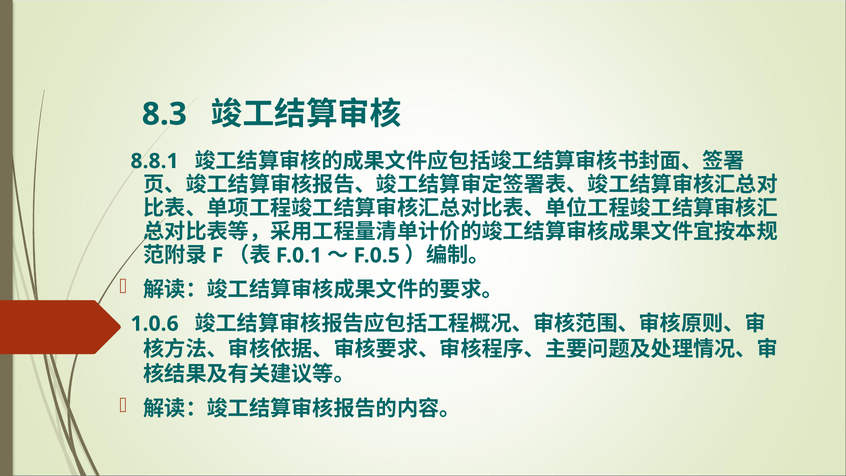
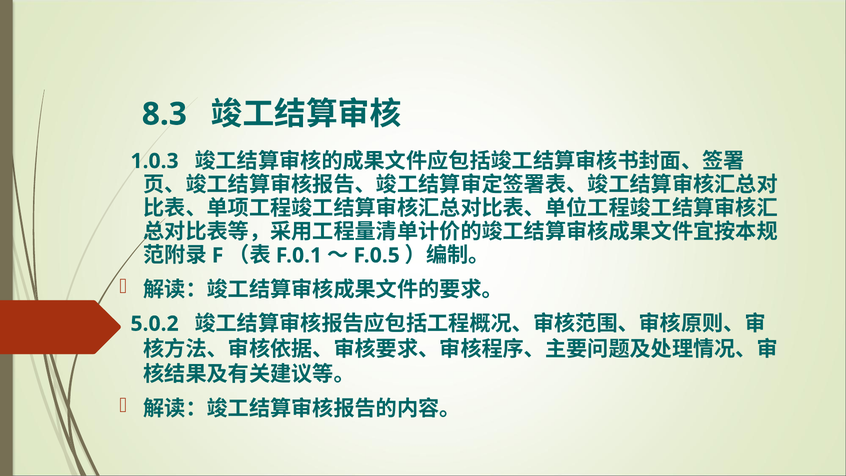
8.8.1: 8.8.1 -> 1.0.3
1.0.6: 1.0.6 -> 5.0.2
